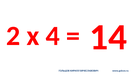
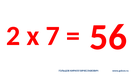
4: 4 -> 7
14: 14 -> 56
